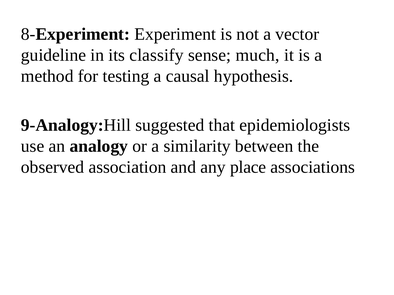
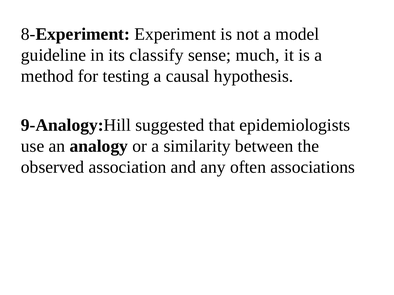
vector: vector -> model
place: place -> often
